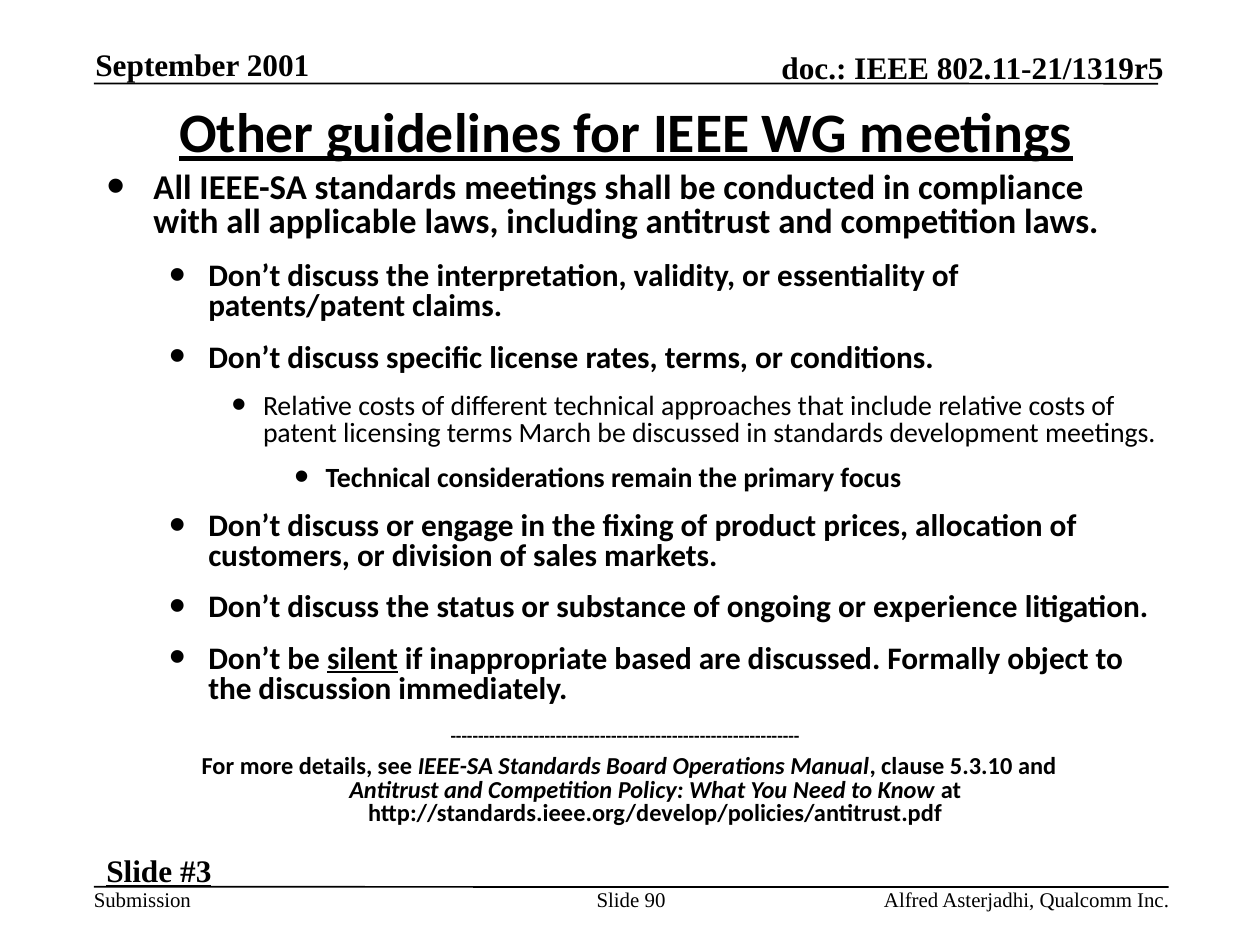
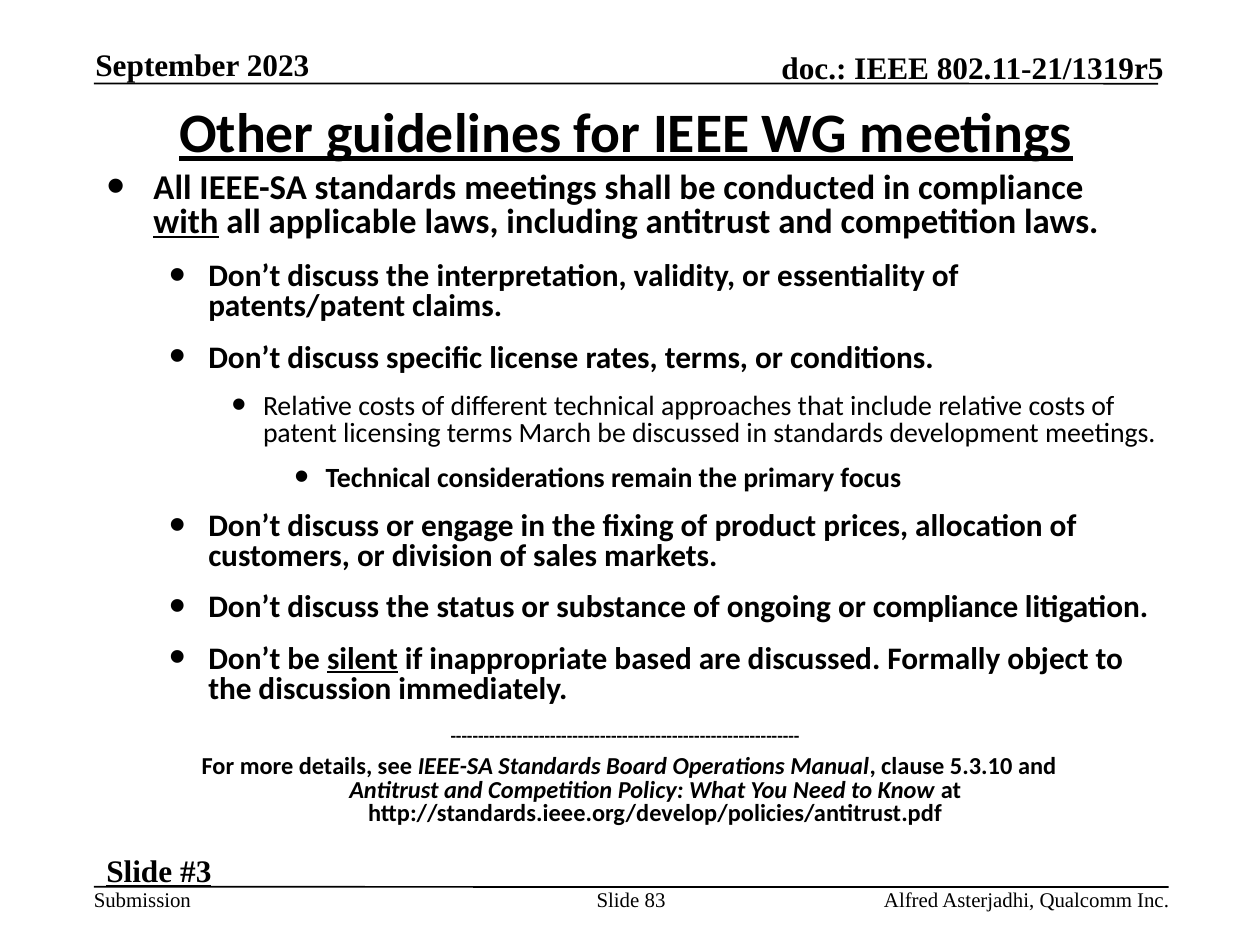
2001: 2001 -> 2023
with underline: none -> present
or experience: experience -> compliance
90: 90 -> 83
